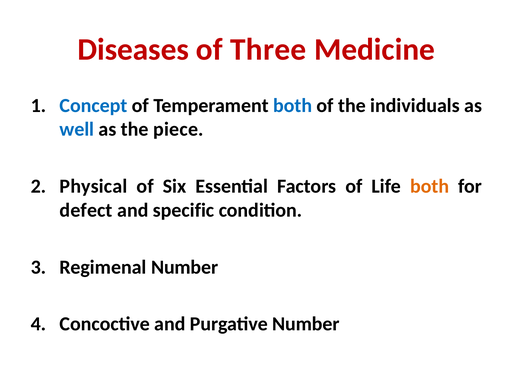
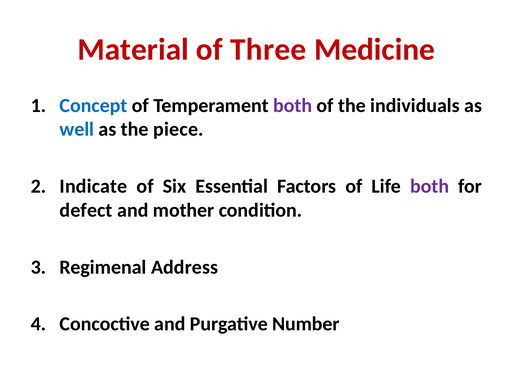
Diseases: Diseases -> Material
both at (293, 106) colour: blue -> purple
Physical: Physical -> Indicate
both at (430, 187) colour: orange -> purple
specific: specific -> mother
Regimenal Number: Number -> Address
